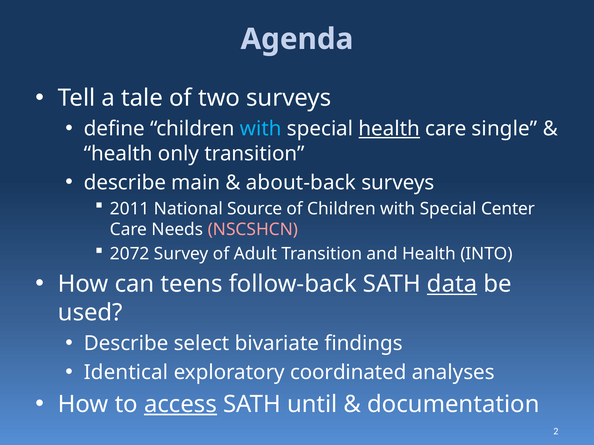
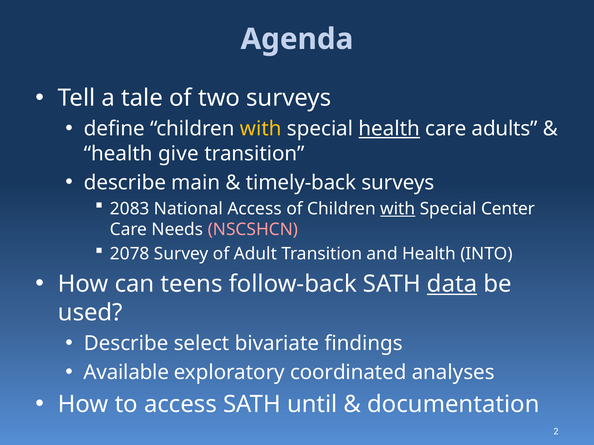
with at (261, 129) colour: light blue -> yellow
single: single -> adults
only: only -> give
about-back: about-back -> timely-back
2011: 2011 -> 2083
National Source: Source -> Access
with at (398, 209) underline: none -> present
2072: 2072 -> 2078
Identical: Identical -> Available
access at (180, 405) underline: present -> none
